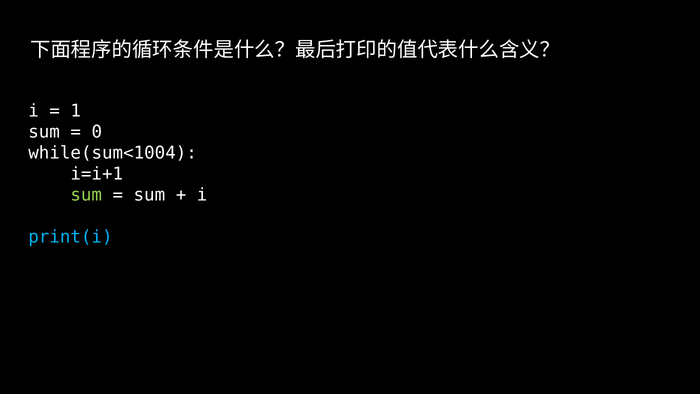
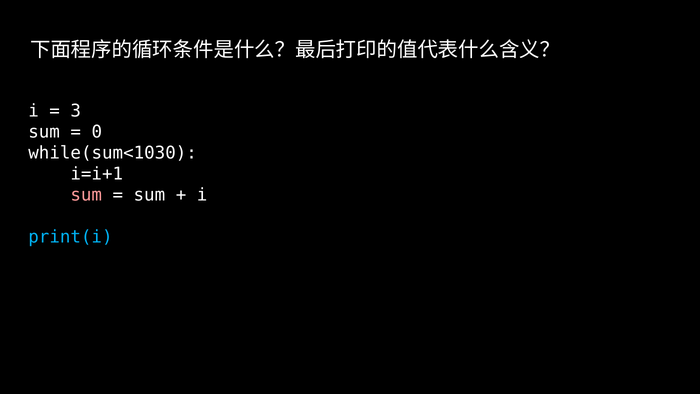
1: 1 -> 3
while(sum<1004: while(sum<1004 -> while(sum<1030
sum at (86, 195) colour: light green -> pink
